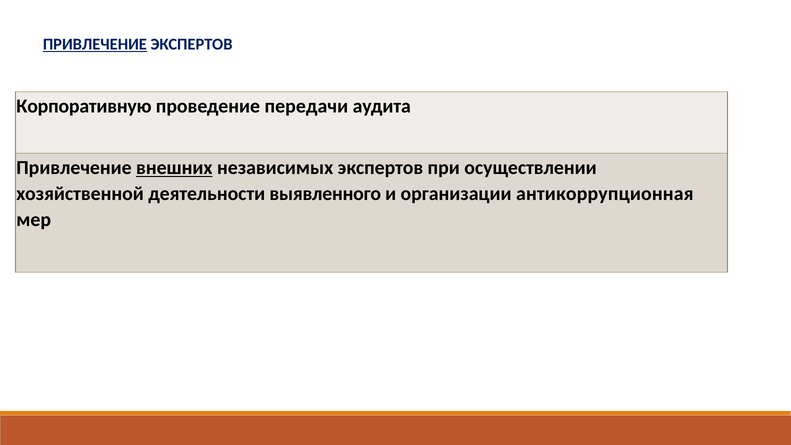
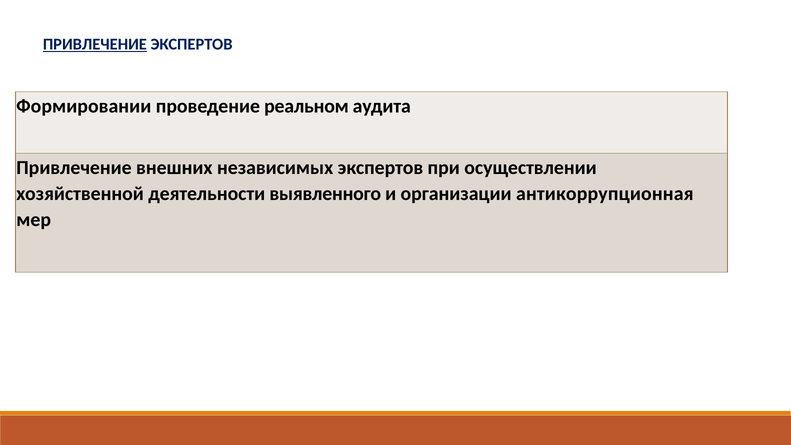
Корпоративную: Корпоративную -> Формировании
передачи: передачи -> реальном
внешних underline: present -> none
